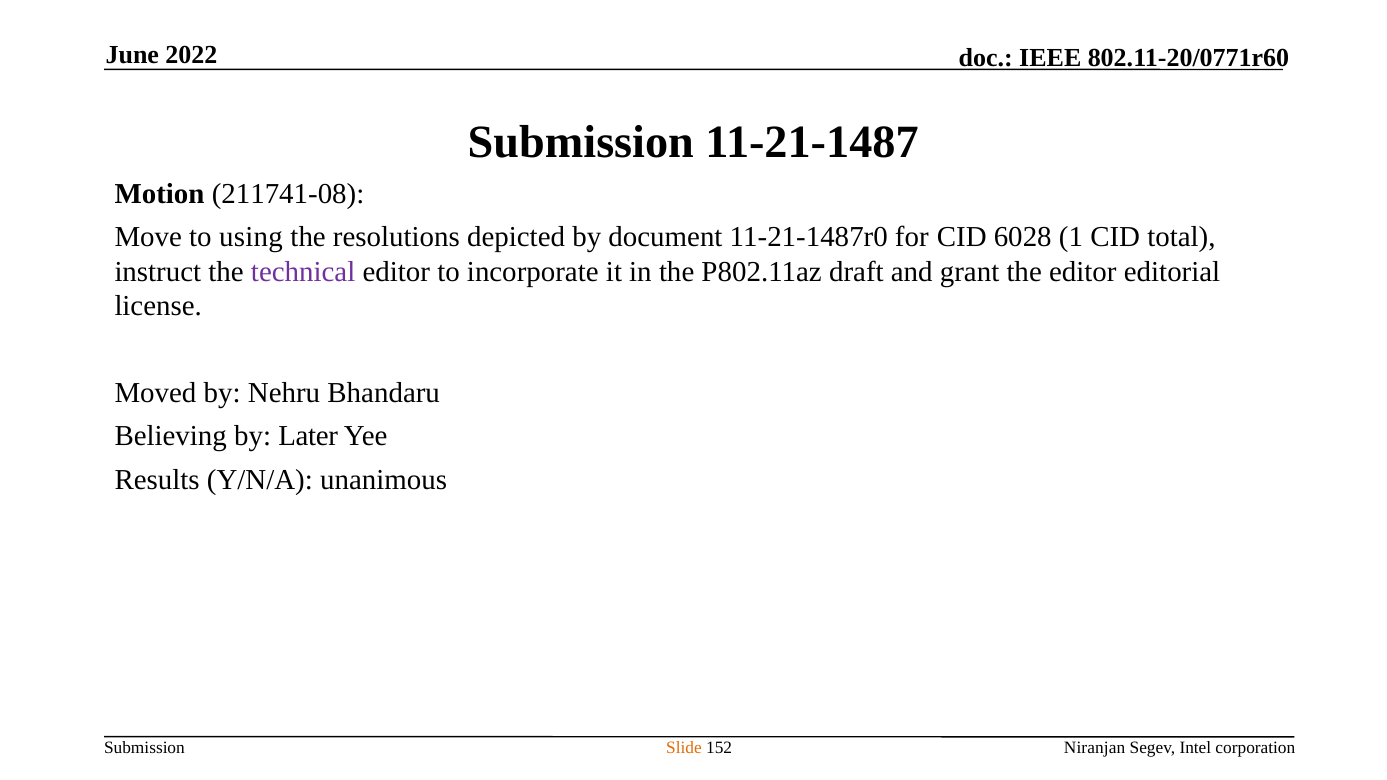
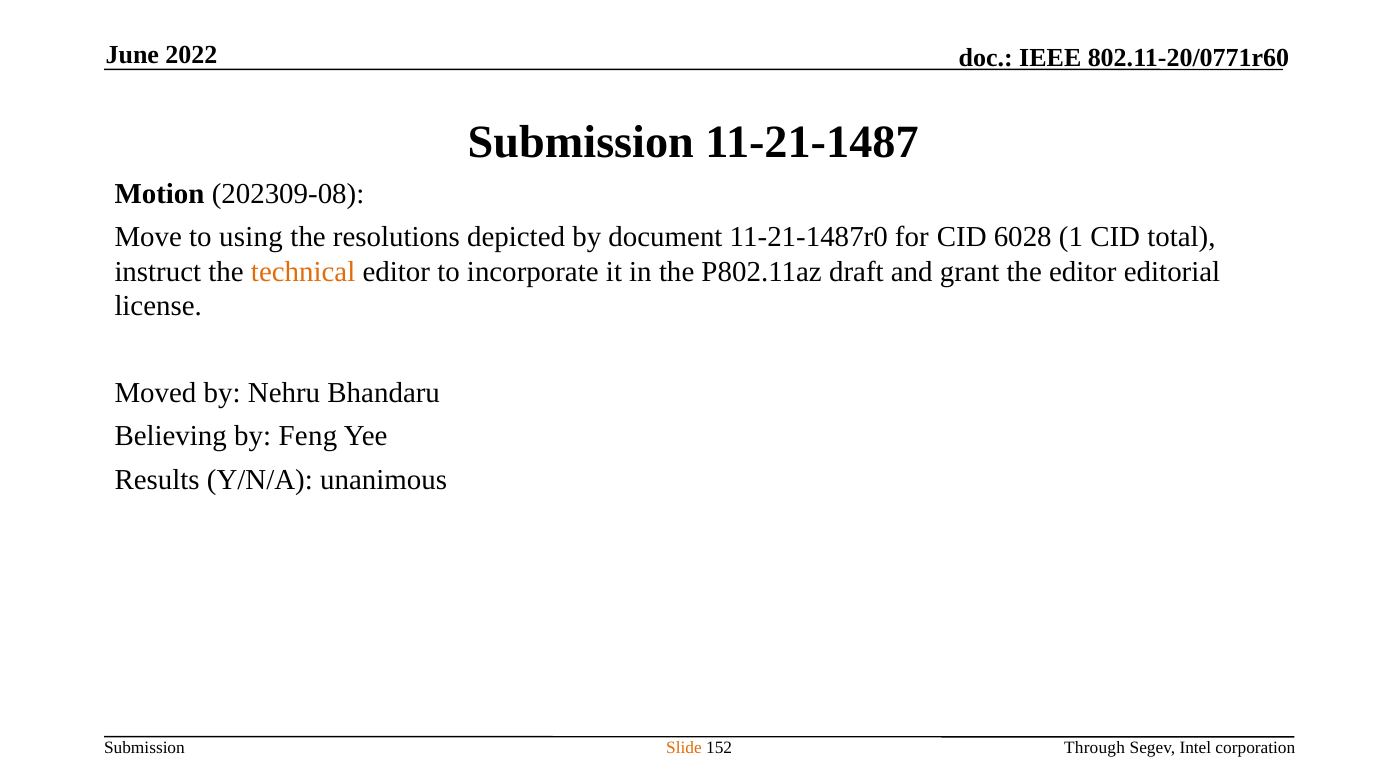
211741-08: 211741-08 -> 202309-08
technical colour: purple -> orange
Later: Later -> Feng
Niranjan: Niranjan -> Through
